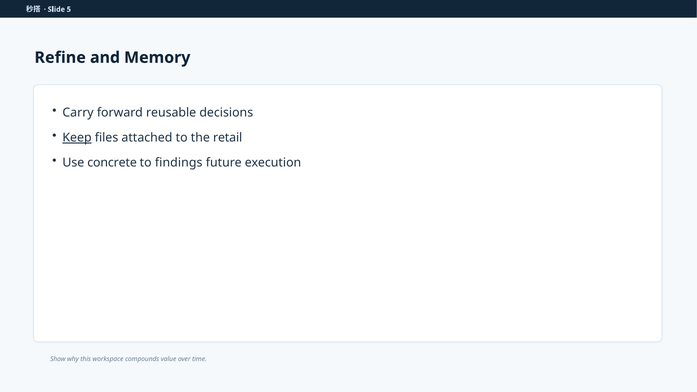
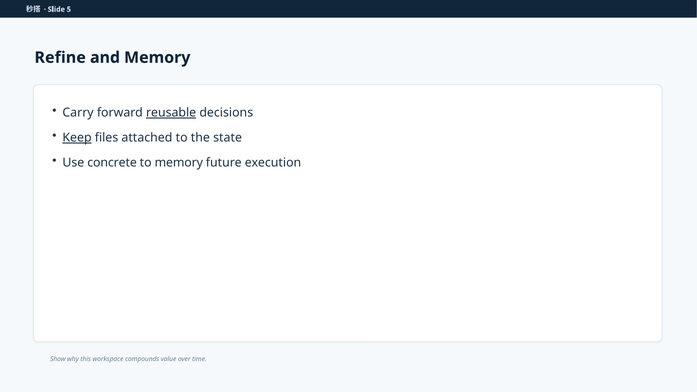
reusable underline: none -> present
retail: retail -> state
to findings: findings -> memory
